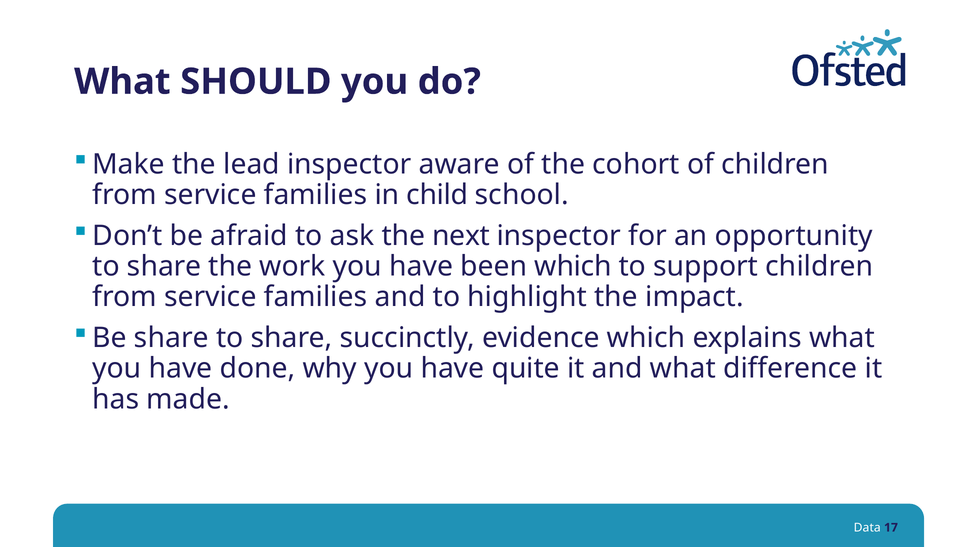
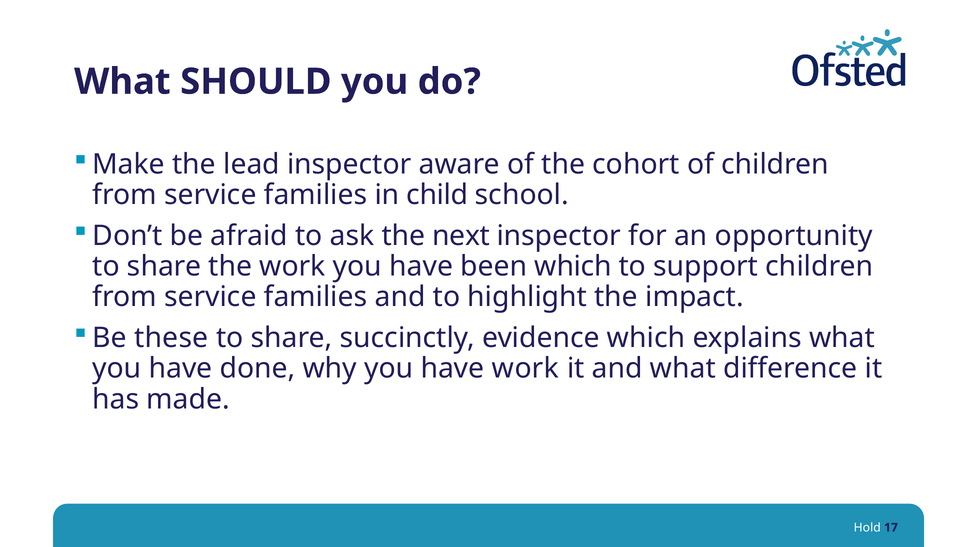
Be share: share -> these
have quite: quite -> work
Data: Data -> Hold
